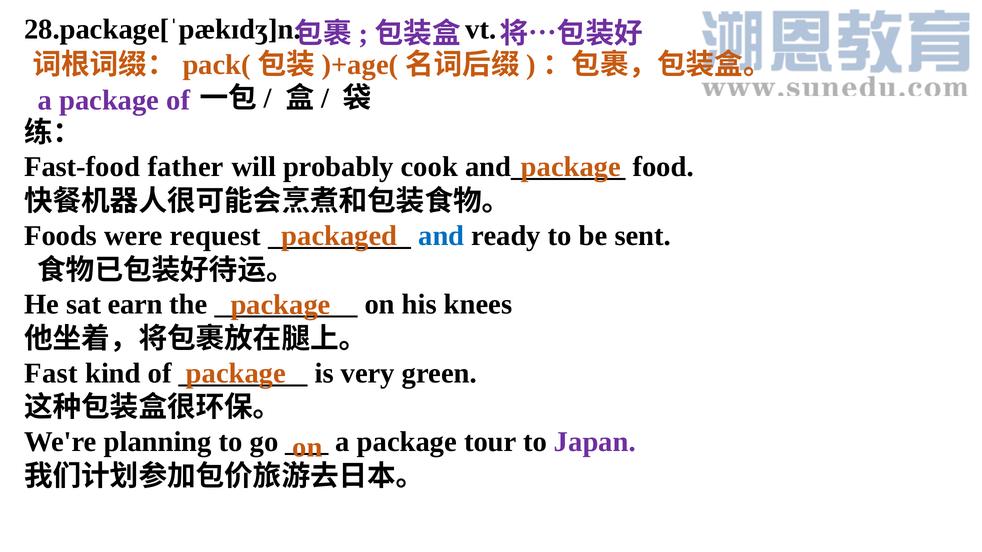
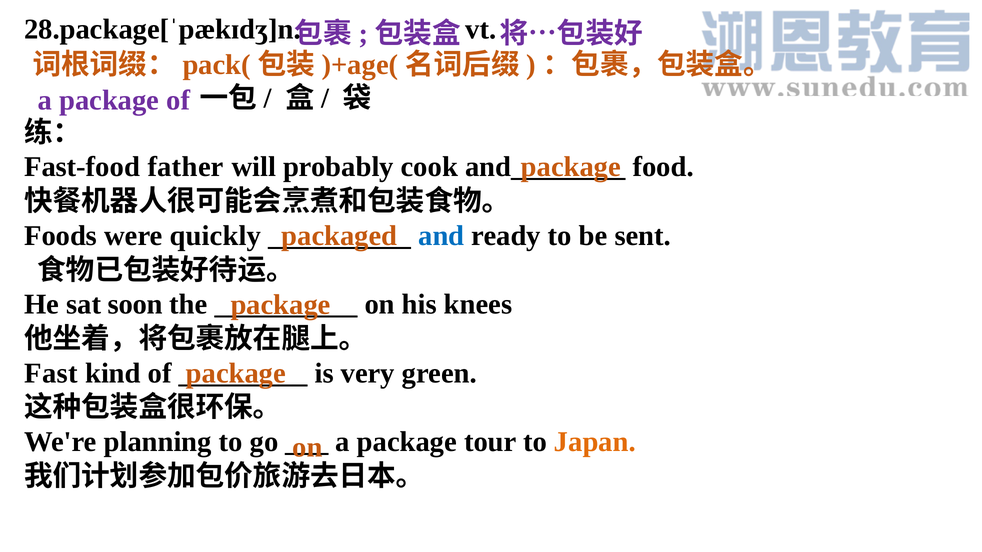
request: request -> quickly
earn: earn -> soon
Japan colour: purple -> orange
